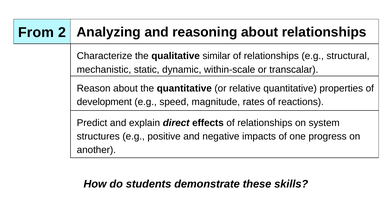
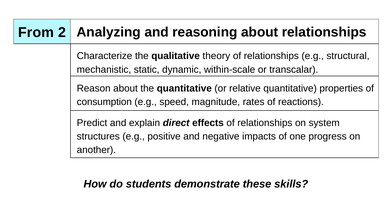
similar: similar -> theory
development: development -> consumption
